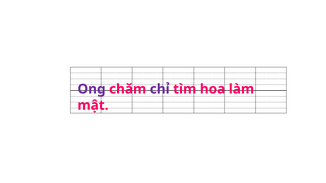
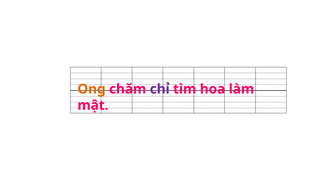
Ong colour: purple -> orange
